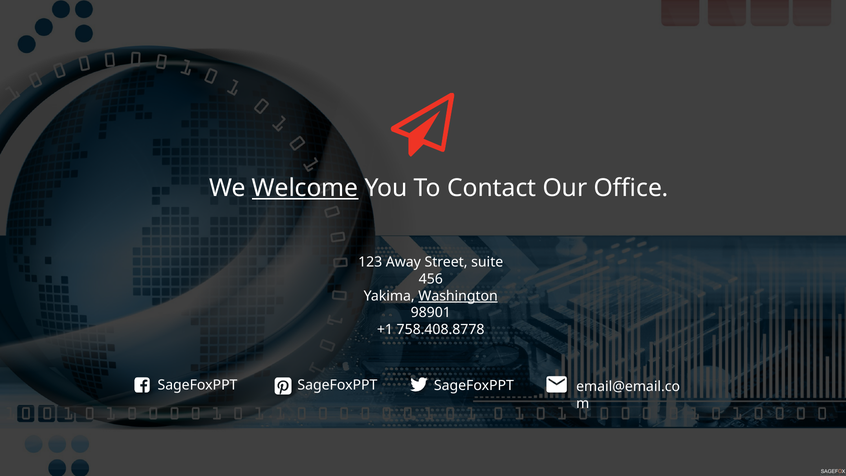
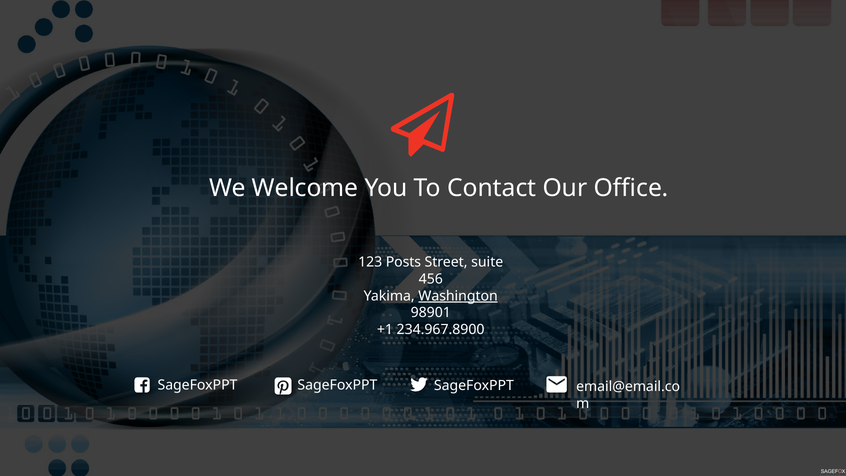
Welcome underline: present -> none
Away: Away -> Posts
758.408.8778: 758.408.8778 -> 234.967.8900
